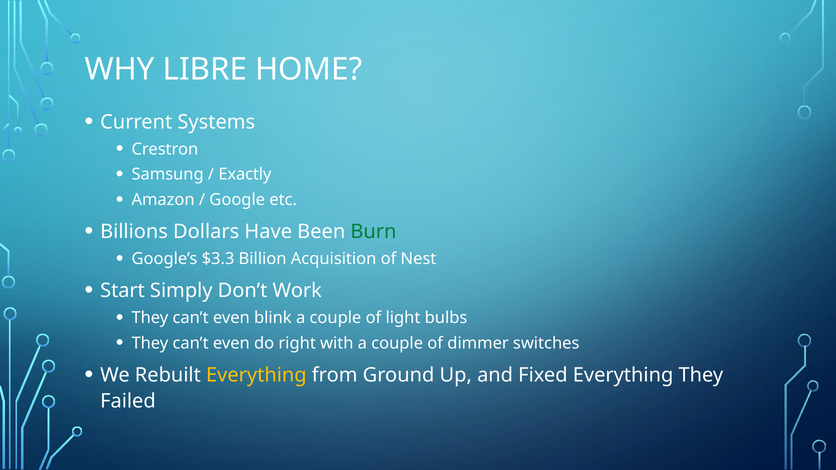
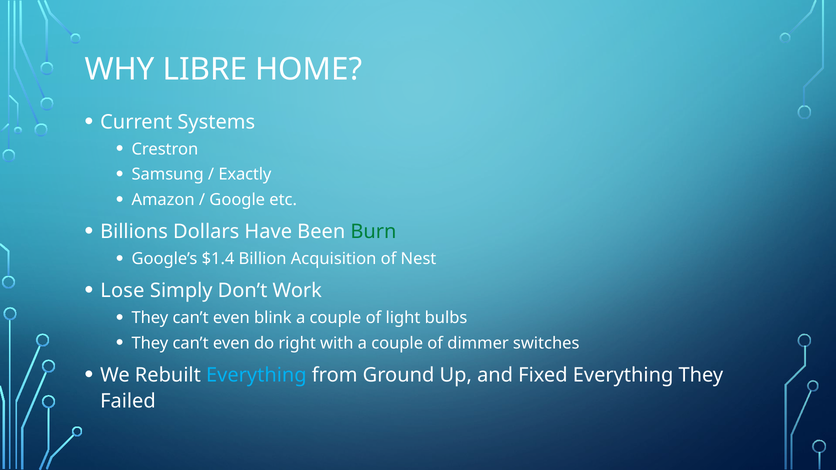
$3.3: $3.3 -> $1.4
Start: Start -> Lose
Everything at (256, 375) colour: yellow -> light blue
